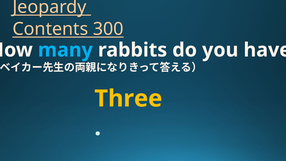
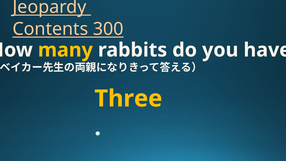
many colour: light blue -> yellow
